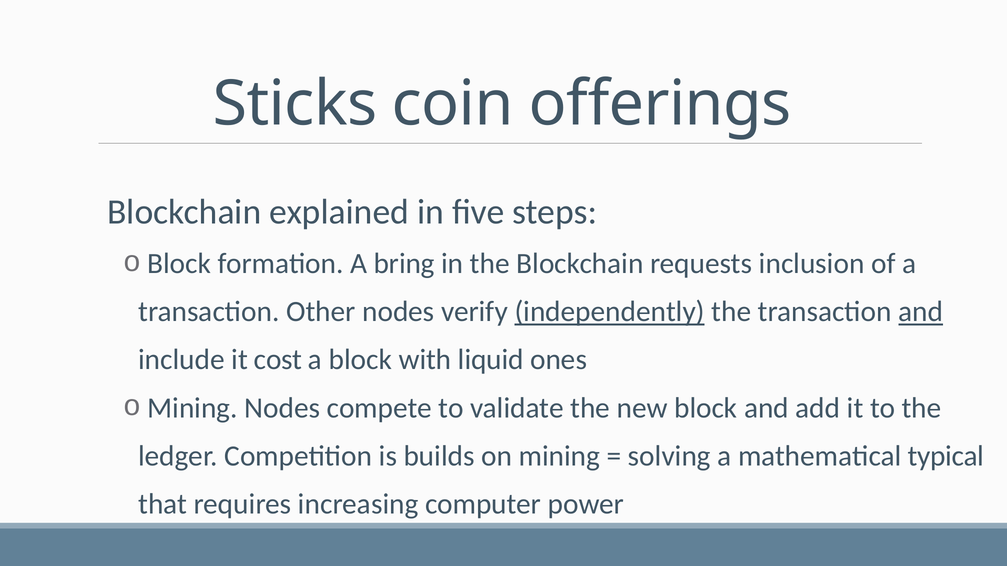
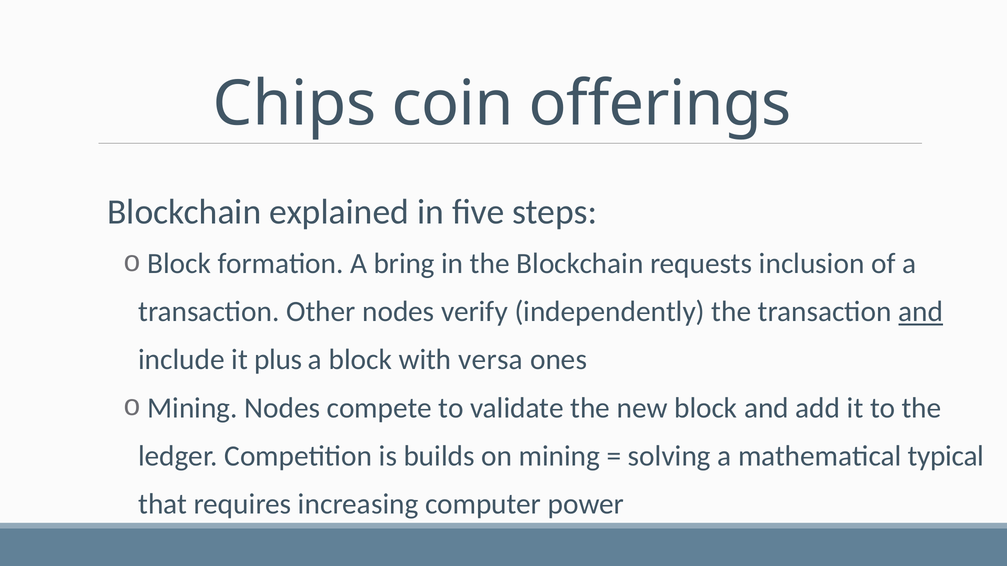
Sticks: Sticks -> Chips
independently underline: present -> none
cost: cost -> plus
liquid: liquid -> versa
